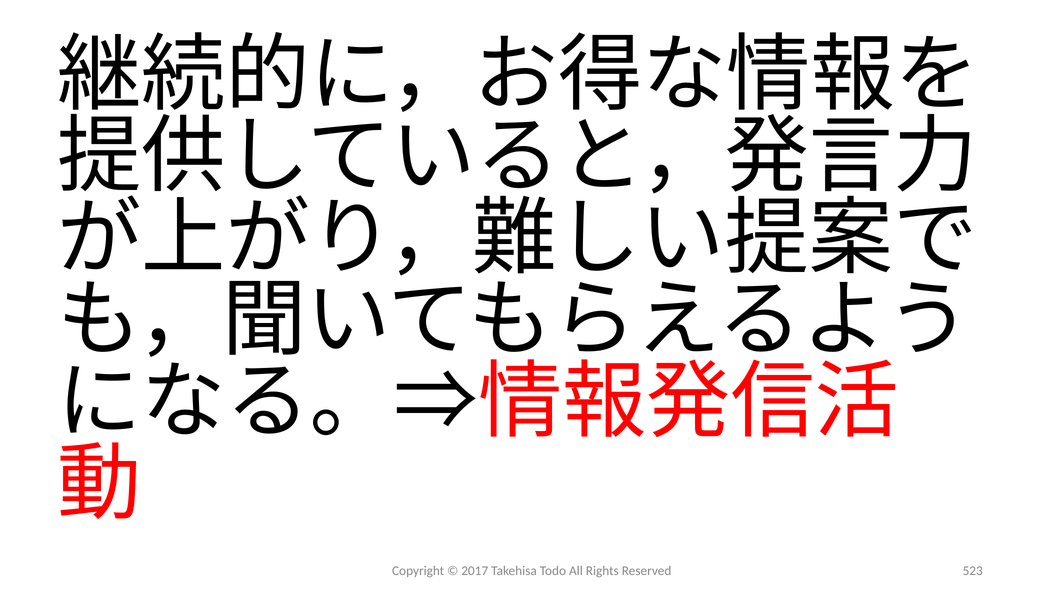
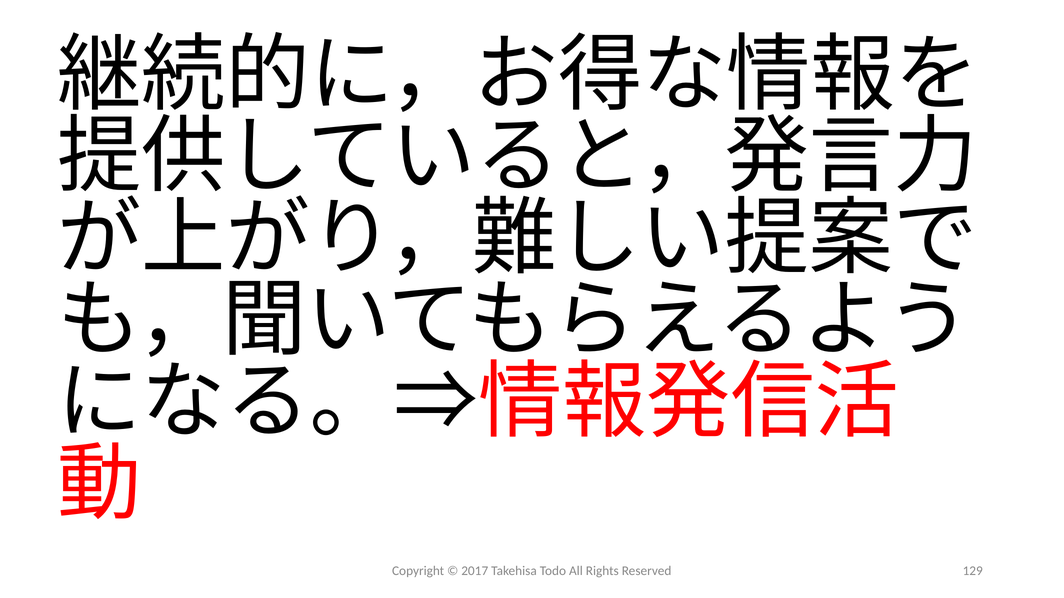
523: 523 -> 129
